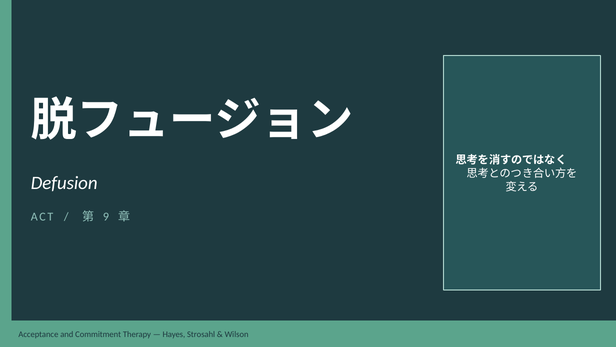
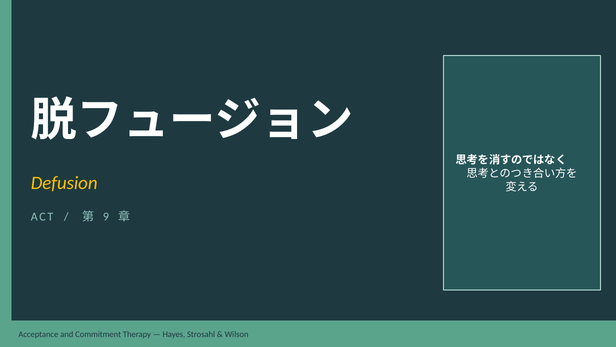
Defusion colour: white -> yellow
